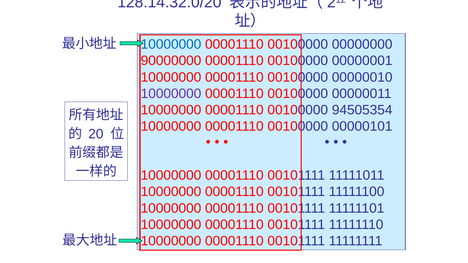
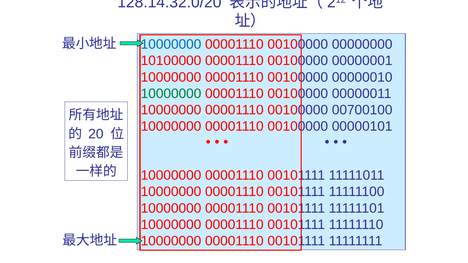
90000000: 90000000 -> 10100000
10000000 at (171, 94) colour: purple -> green
94505354: 94505354 -> 00700100
